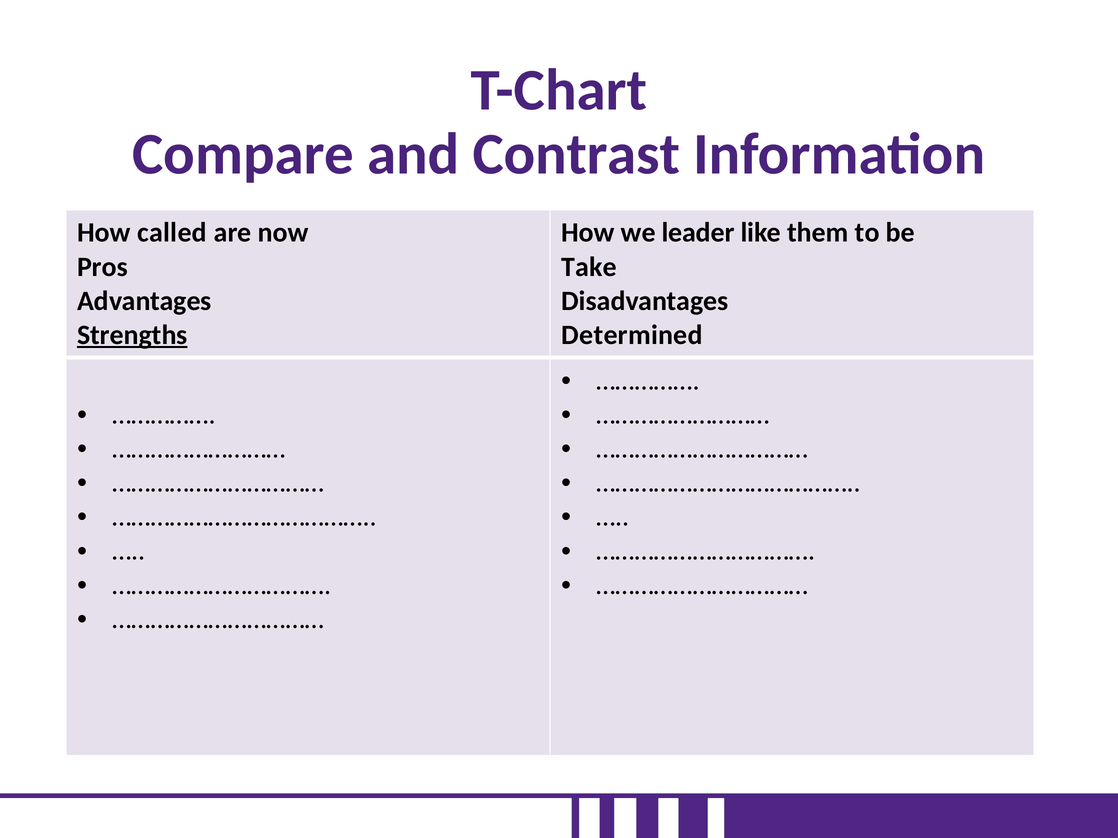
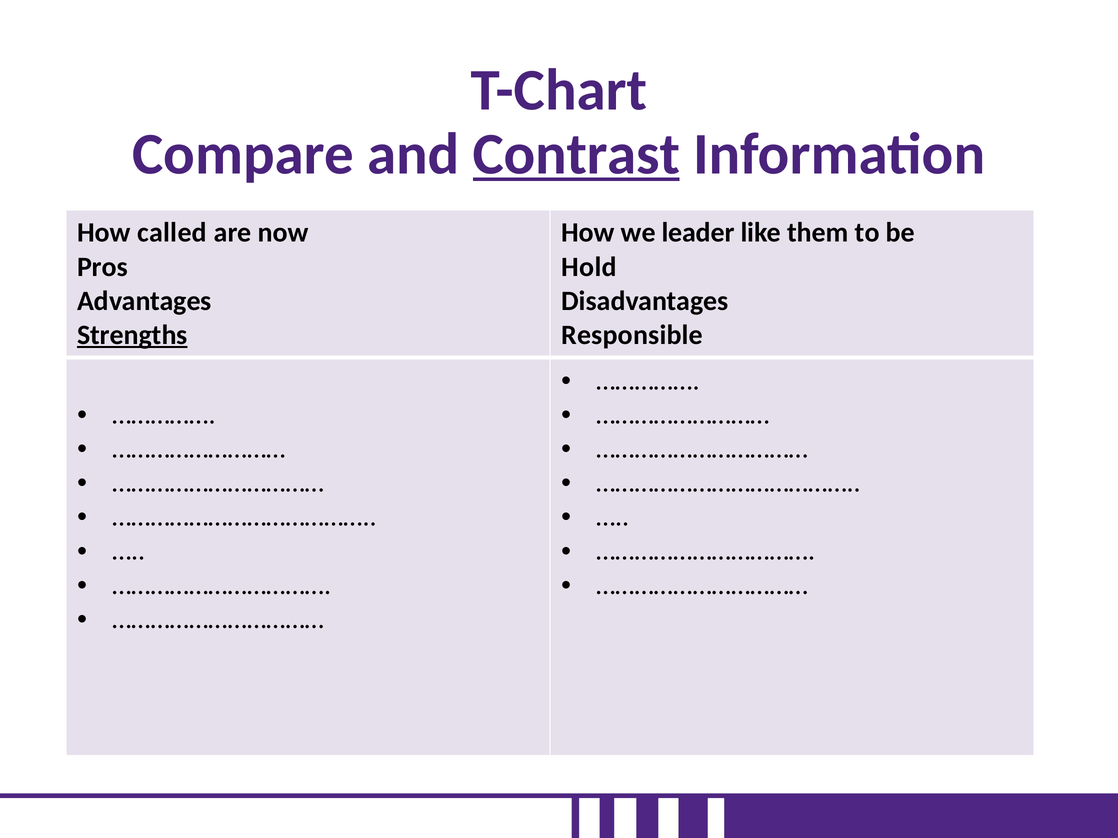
Contrast underline: none -> present
Take: Take -> Hold
Determined: Determined -> Responsible
